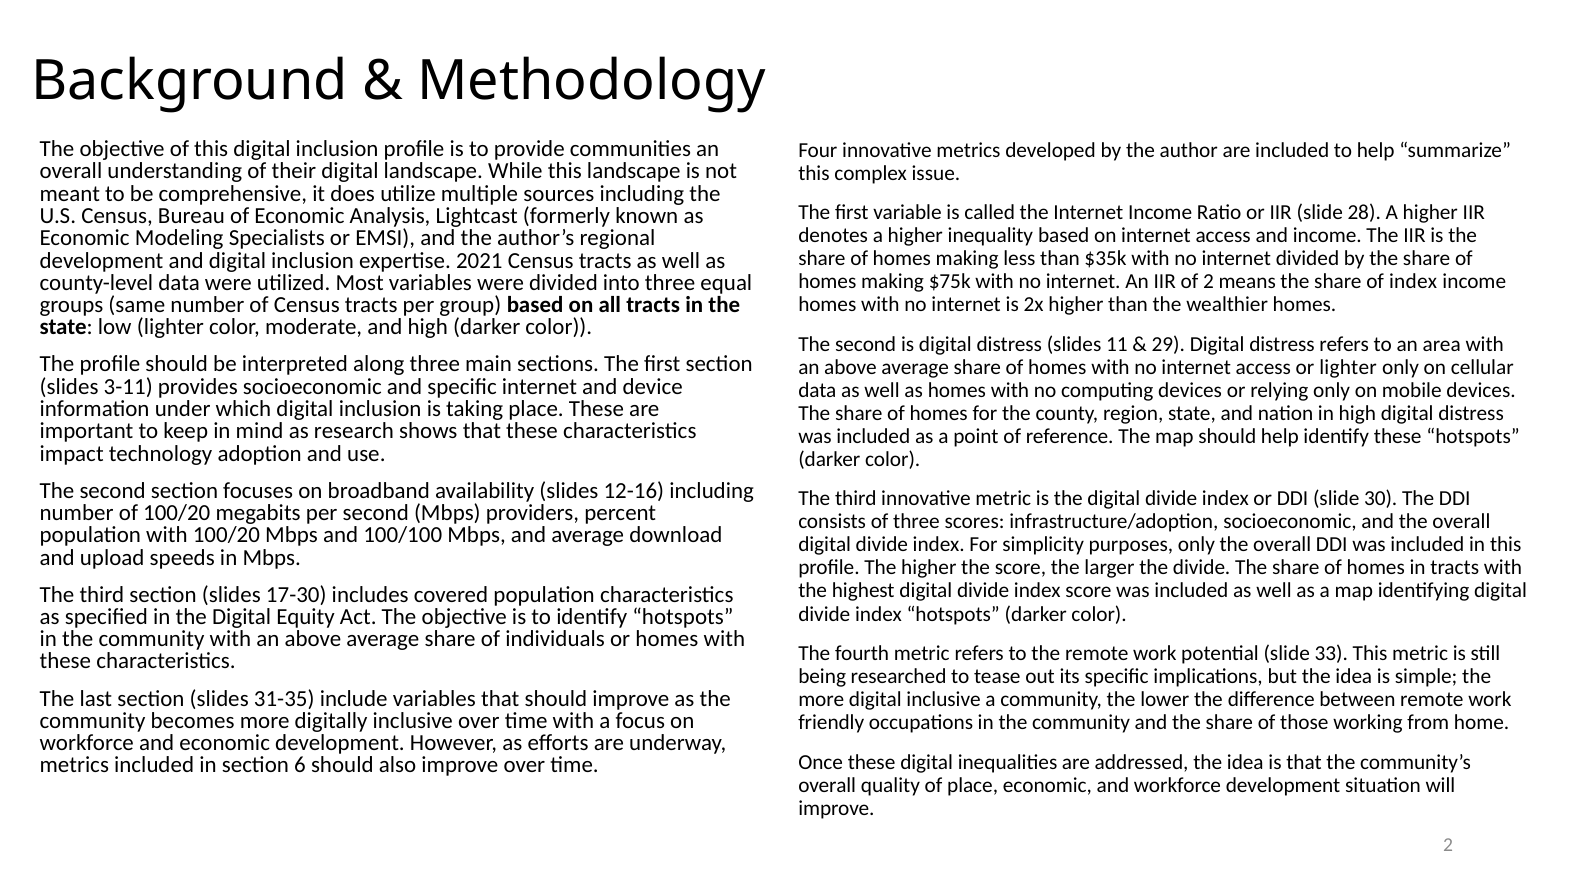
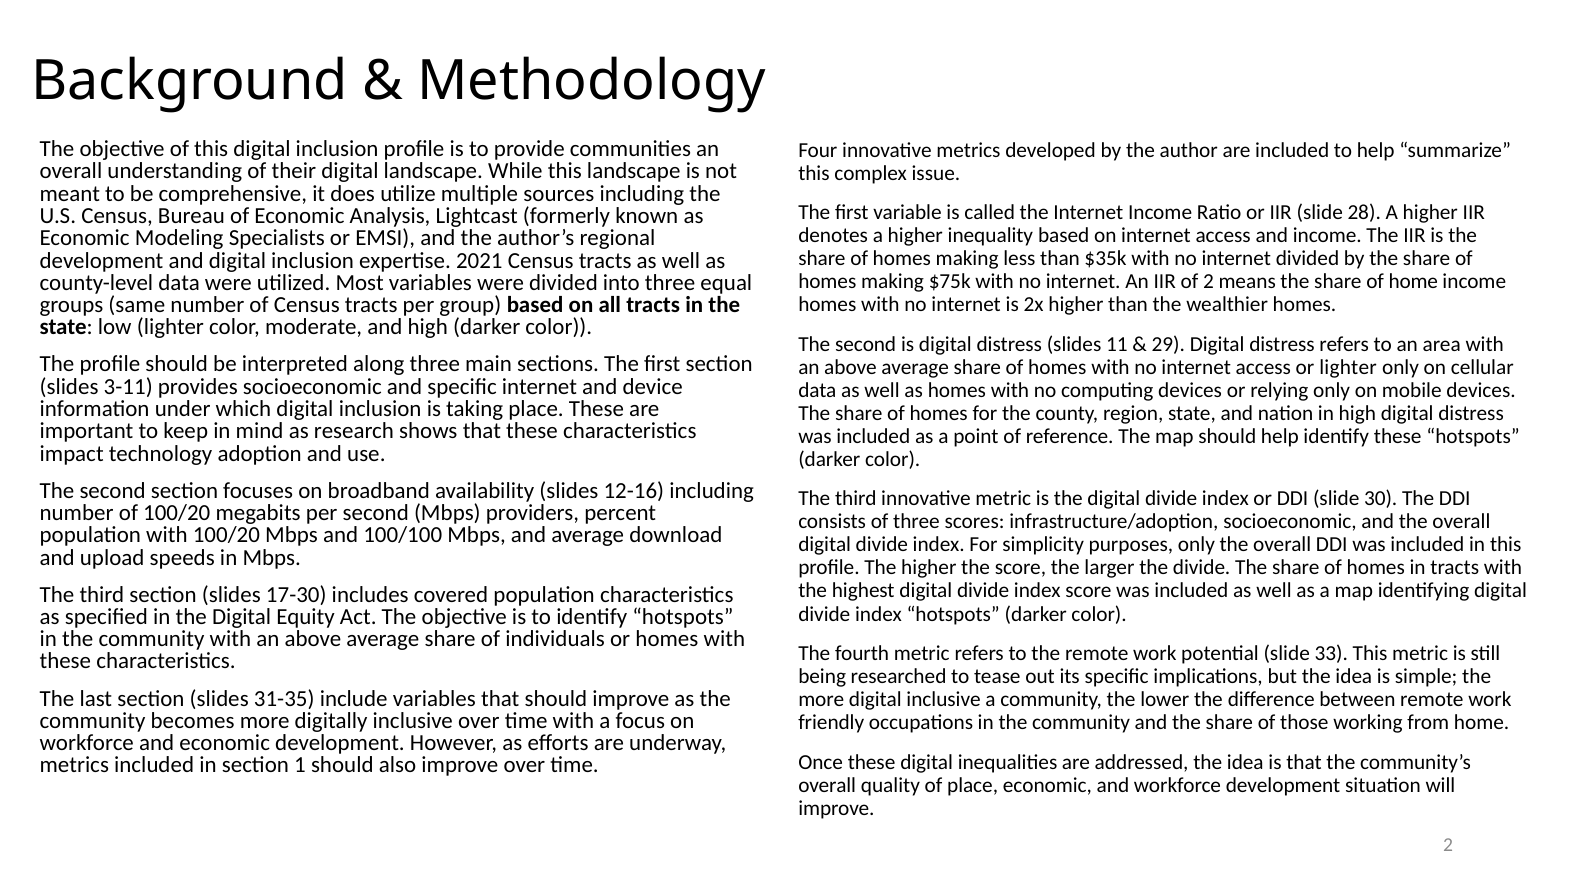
of index: index -> home
6: 6 -> 1
